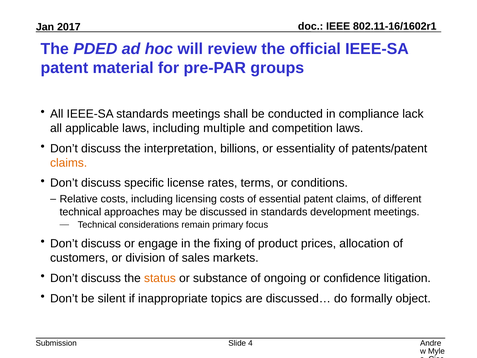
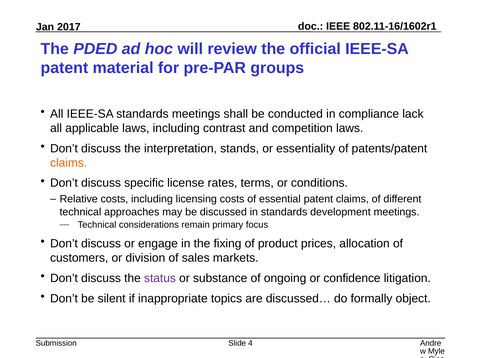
multiple: multiple -> contrast
billions: billions -> stands
status colour: orange -> purple
